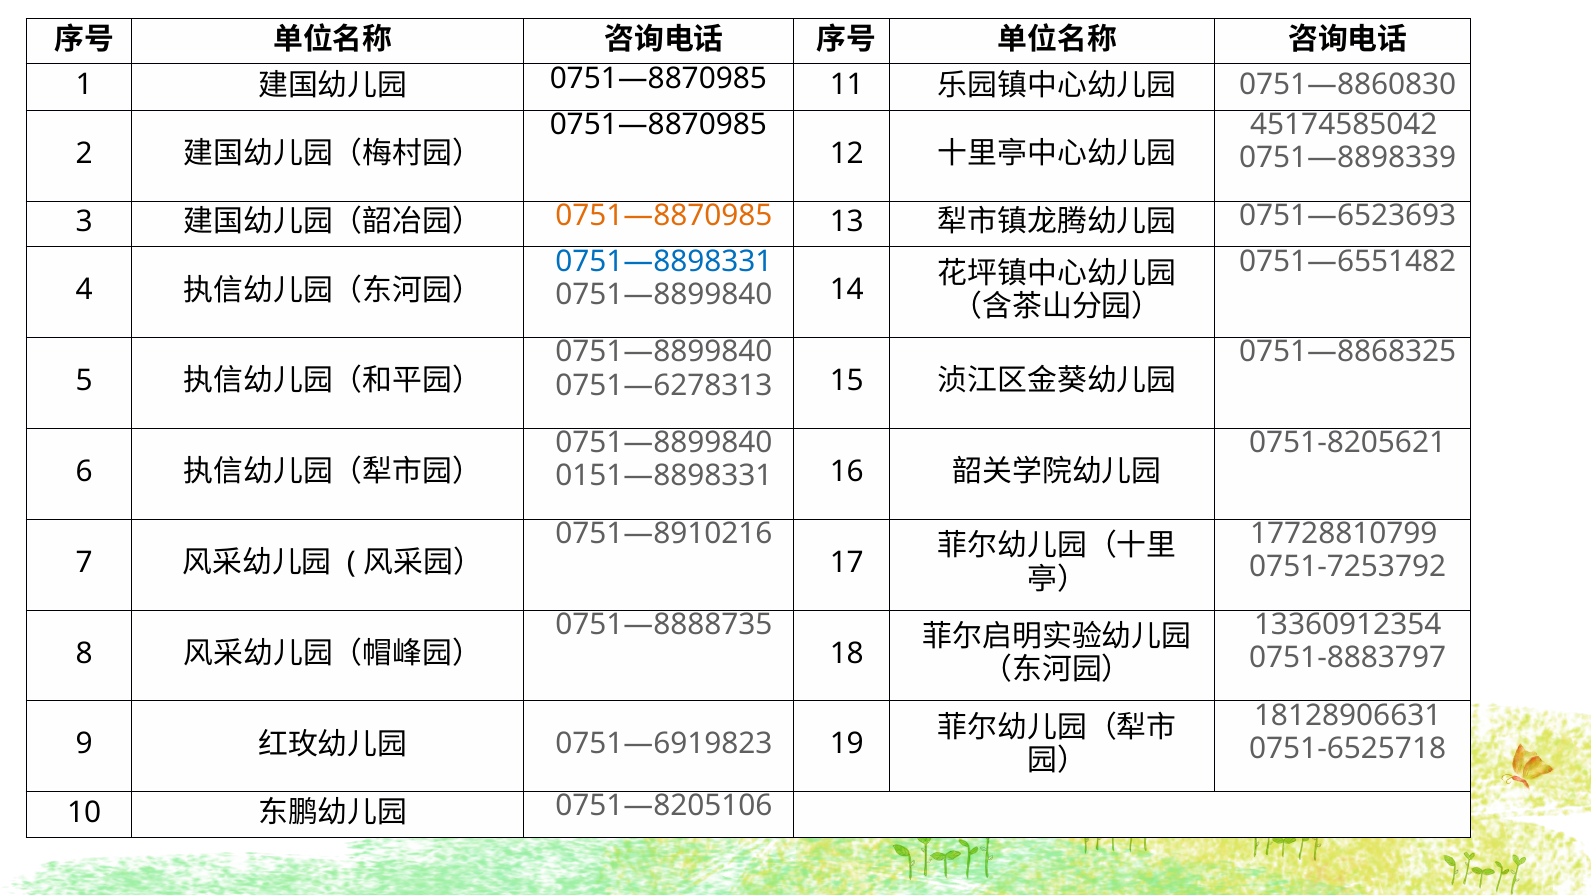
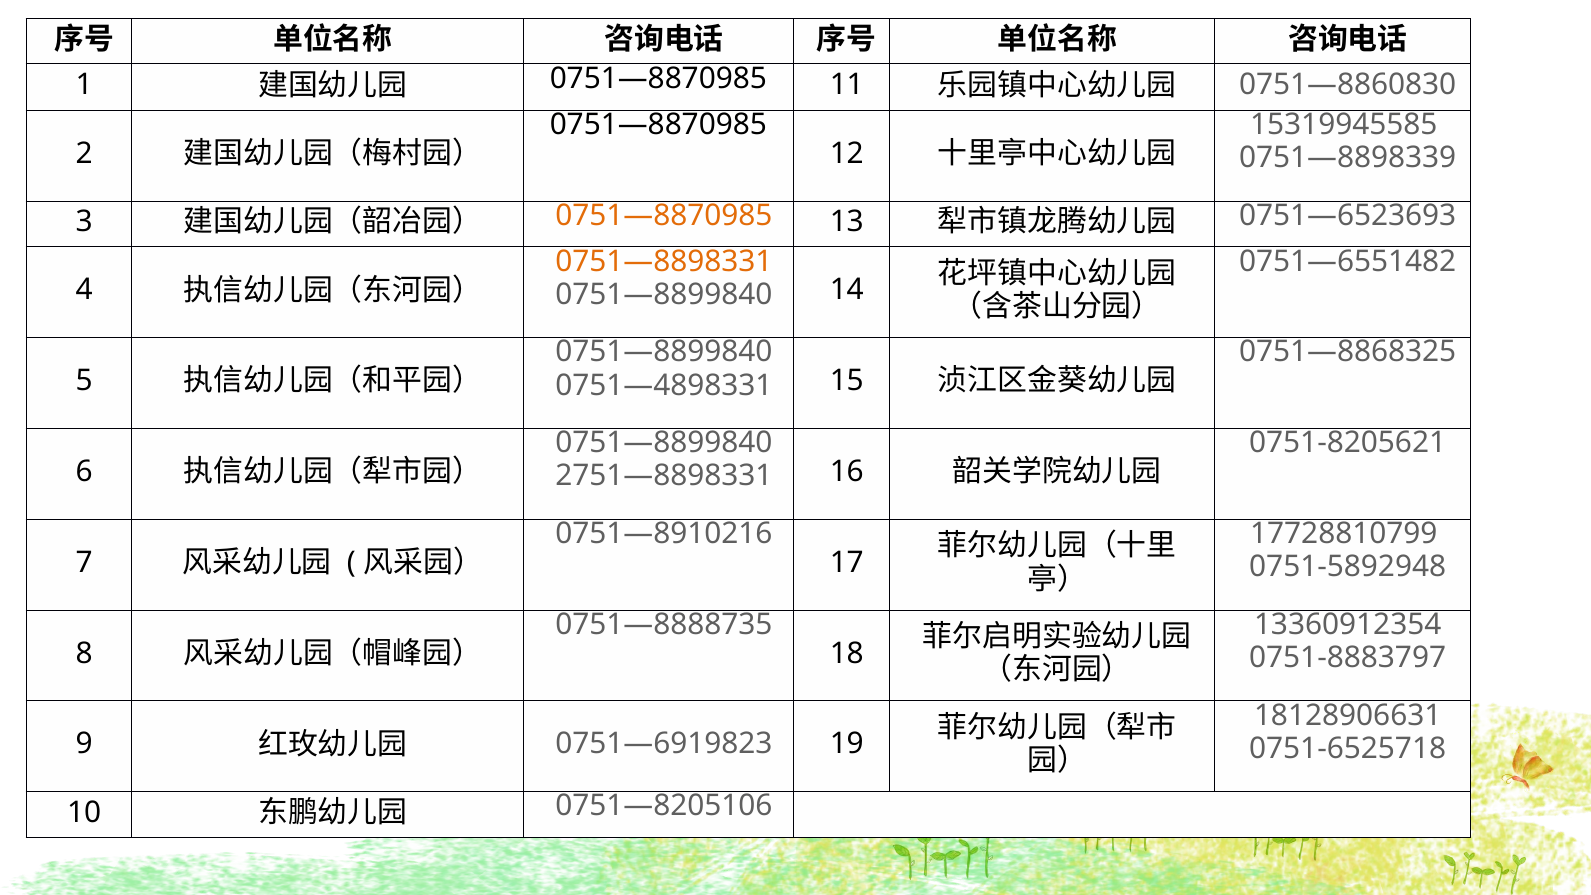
45174585042: 45174585042 -> 15319945585
0751—8898331 colour: blue -> orange
0751—6278313: 0751—6278313 -> 0751—4898331
0151—8898331: 0151—8898331 -> 2751—8898331
0751-7253792: 0751-7253792 -> 0751-5892948
